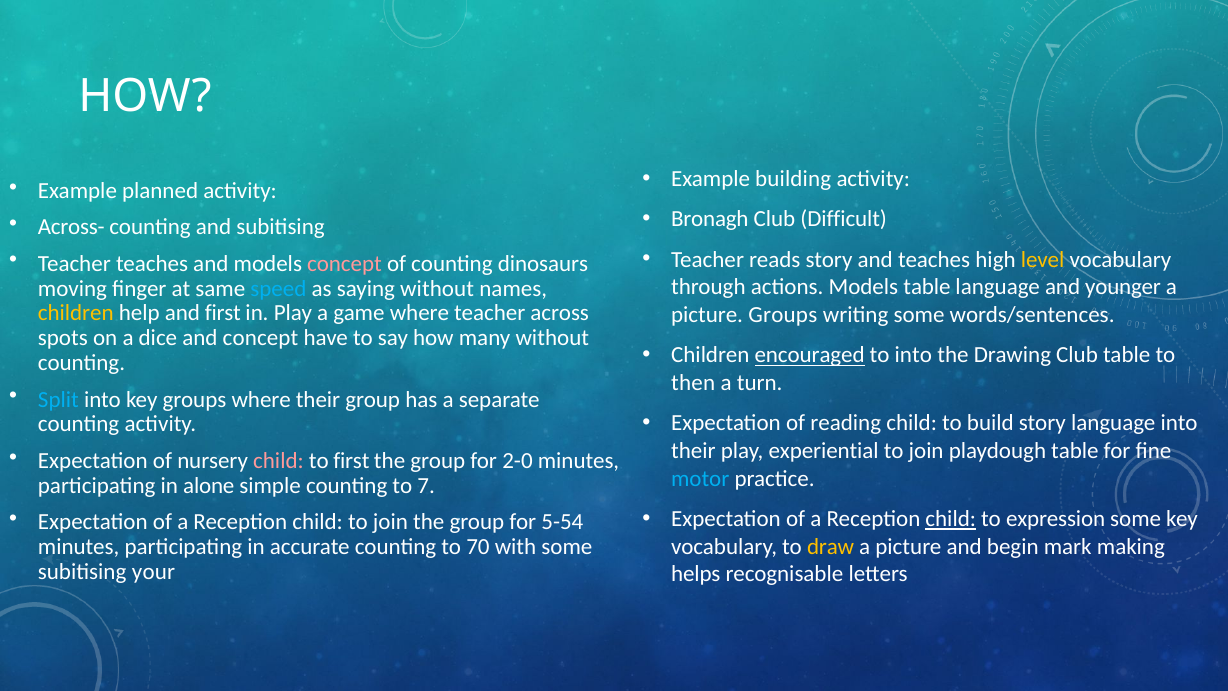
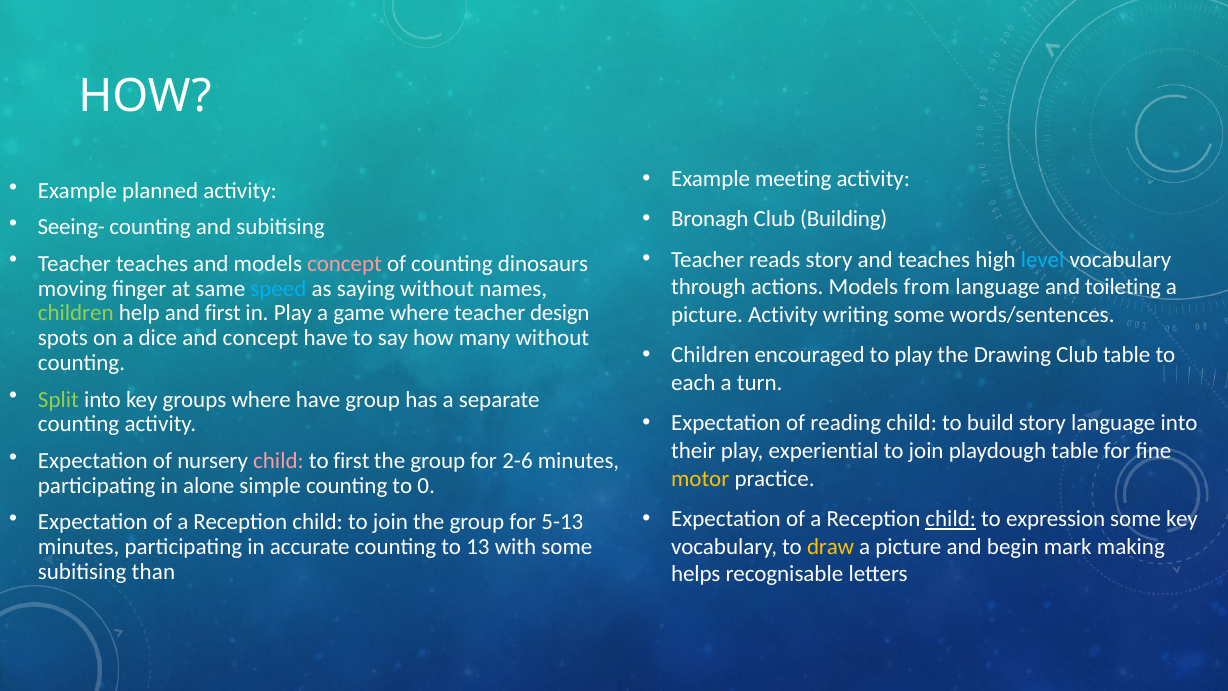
building: building -> meeting
Difficult: Difficult -> Building
Across-: Across- -> Seeing-
level colour: yellow -> light blue
Models table: table -> from
younger: younger -> toileting
children at (76, 313) colour: yellow -> light green
across: across -> design
picture Groups: Groups -> Activity
encouraged underline: present -> none
to into: into -> play
then: then -> each
Split colour: light blue -> light green
where their: their -> have
2-0: 2-0 -> 2-6
motor colour: light blue -> yellow
7: 7 -> 0
5-54: 5-54 -> 5-13
70: 70 -> 13
your: your -> than
